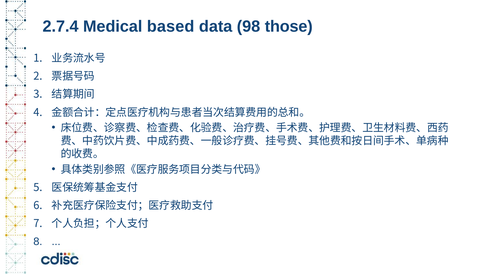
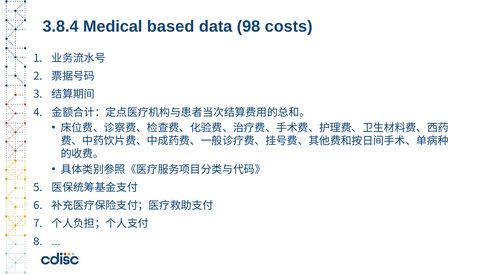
2.7.4: 2.7.4 -> 3.8.4
those: those -> costs
